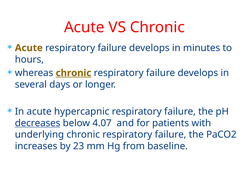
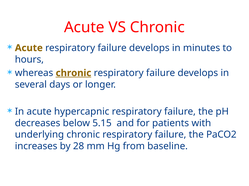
decreases underline: present -> none
4.07: 4.07 -> 5.15
23: 23 -> 28
